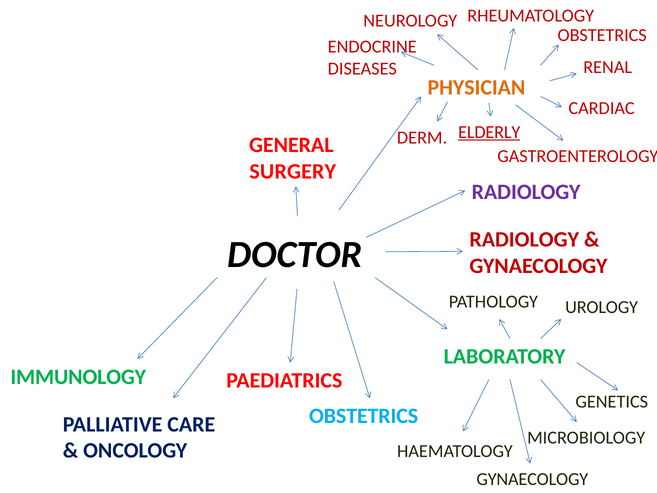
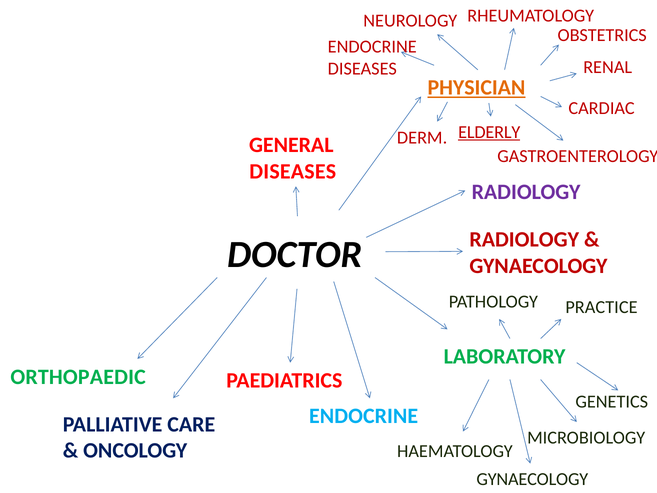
PHYSICIAN underline: none -> present
SURGERY at (293, 171): SURGERY -> DISEASES
UROLOGY: UROLOGY -> PRACTICE
IMMUNOLOGY: IMMUNOLOGY -> ORTHOPAEDIC
OBSTETRICS at (364, 416): OBSTETRICS -> ENDOCRINE
